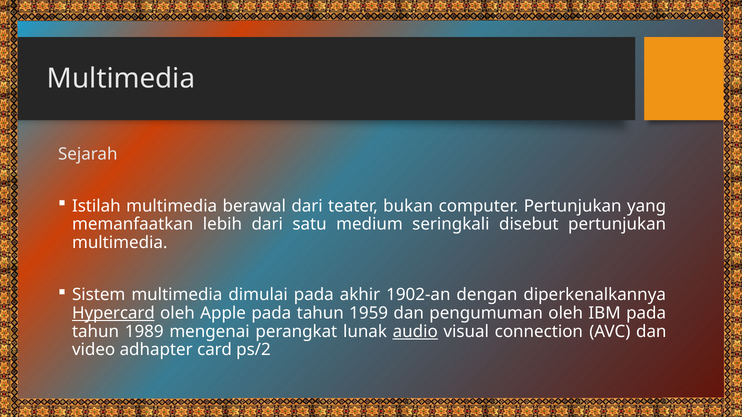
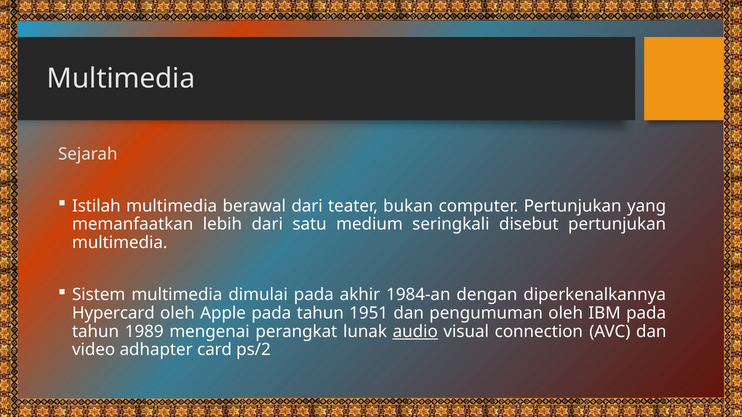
1902-an: 1902-an -> 1984-an
Hypercard underline: present -> none
1959: 1959 -> 1951
